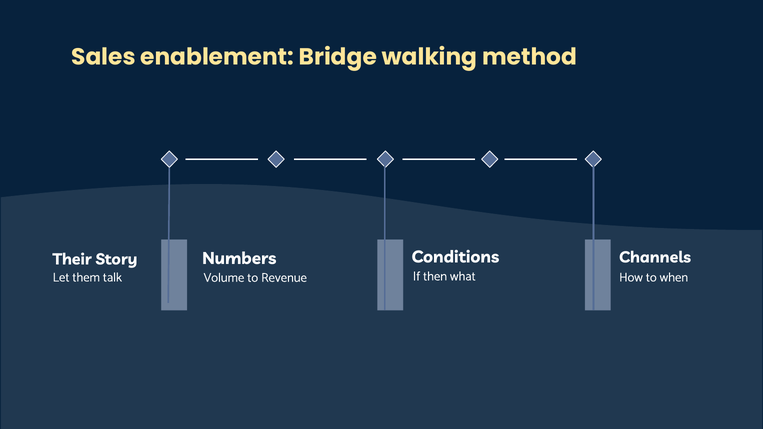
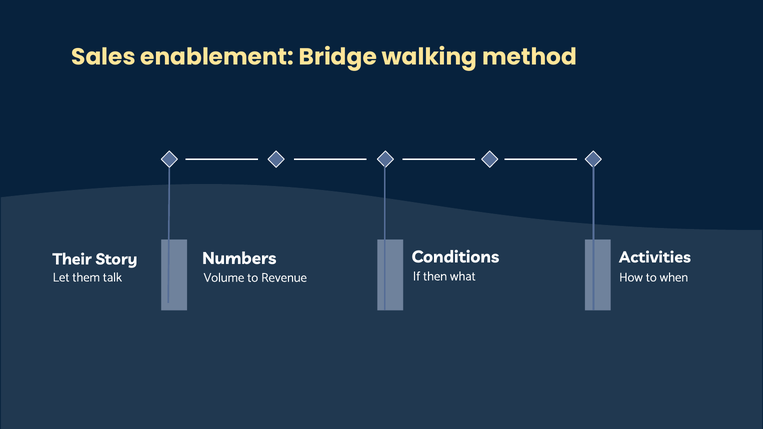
Channels: Channels -> Activities
